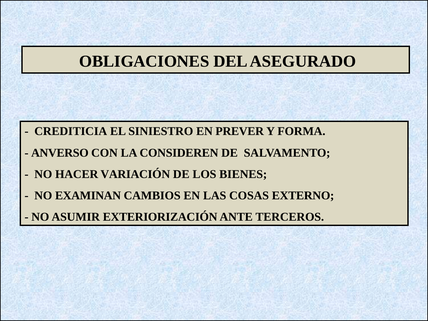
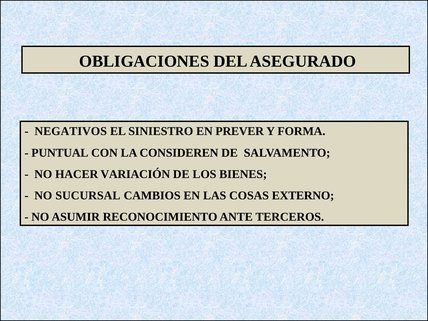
CREDITICIA: CREDITICIA -> NEGATIVOS
ANVERSO: ANVERSO -> PUNTUAL
EXAMINAN: EXAMINAN -> SUCURSAL
EXTERIORIZACIÓN: EXTERIORIZACIÓN -> RECONOCIMIENTO
